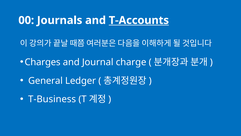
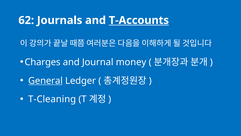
00: 00 -> 62
charge: charge -> money
General underline: none -> present
T-Business: T-Business -> T-Cleaning
